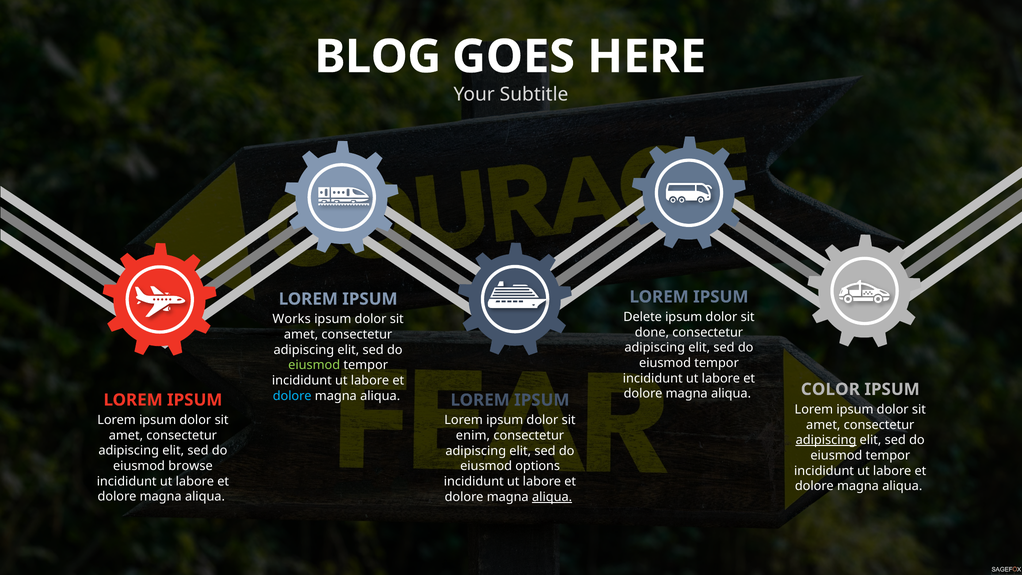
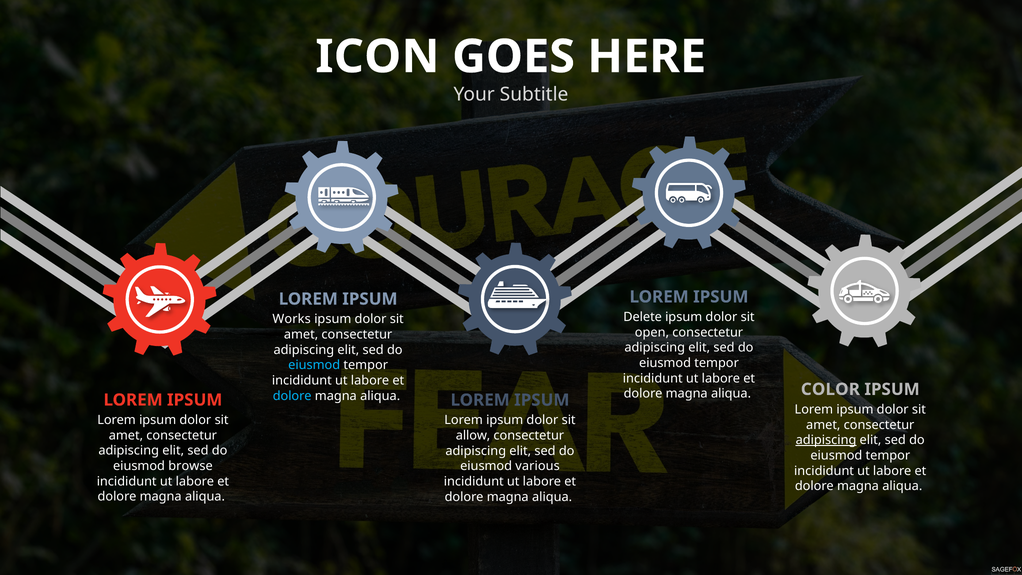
BLOG: BLOG -> ICON
done: done -> open
eiusmod at (314, 365) colour: light green -> light blue
enim: enim -> allow
options: options -> various
aliqua at (552, 497) underline: present -> none
